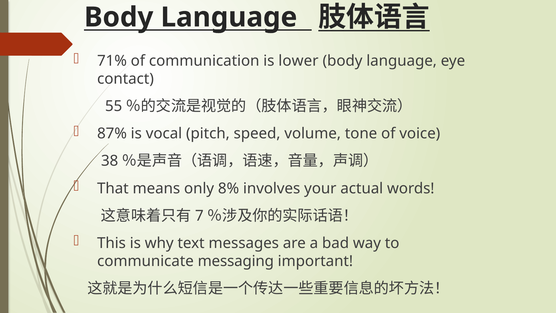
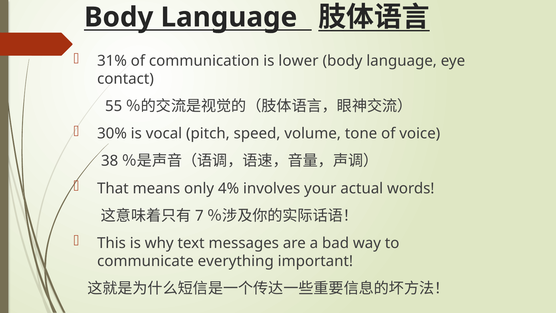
71%: 71% -> 31%
87%: 87% -> 30%
8%: 8% -> 4%
messaging: messaging -> everything
